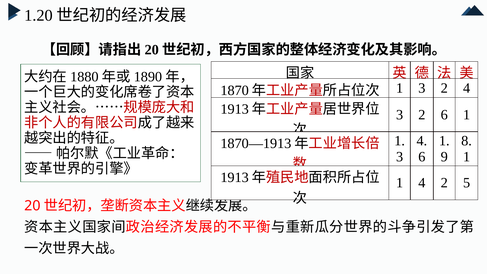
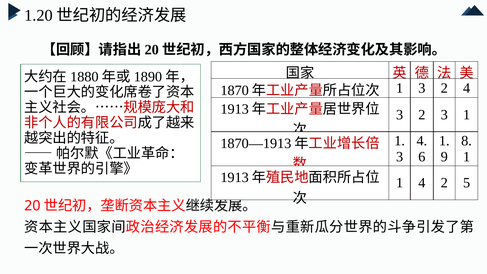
2 6: 6 -> 3
